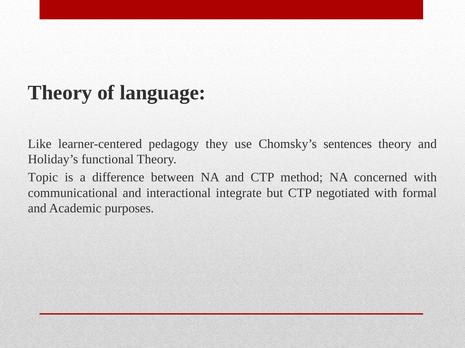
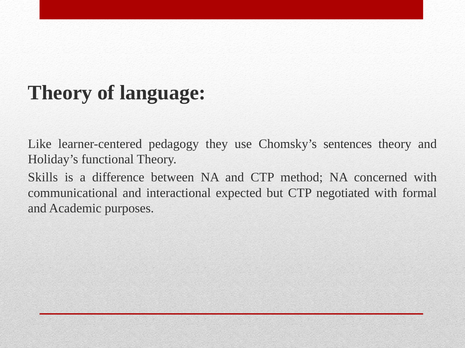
Topic: Topic -> Skills
integrate: integrate -> expected
